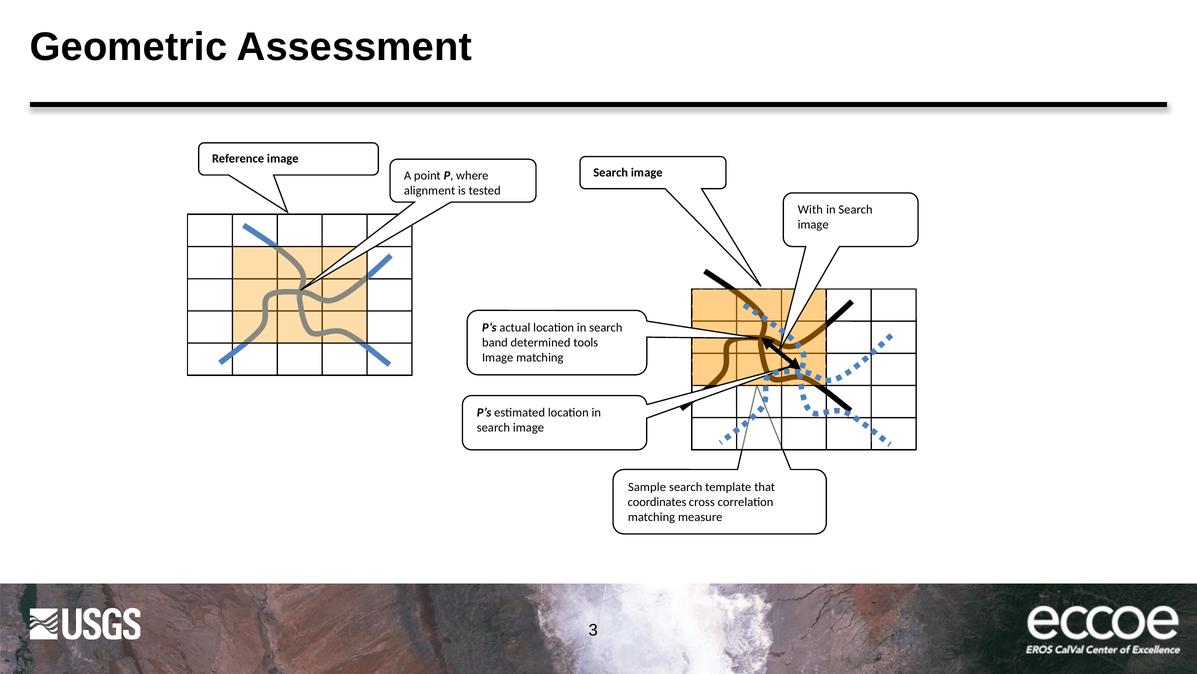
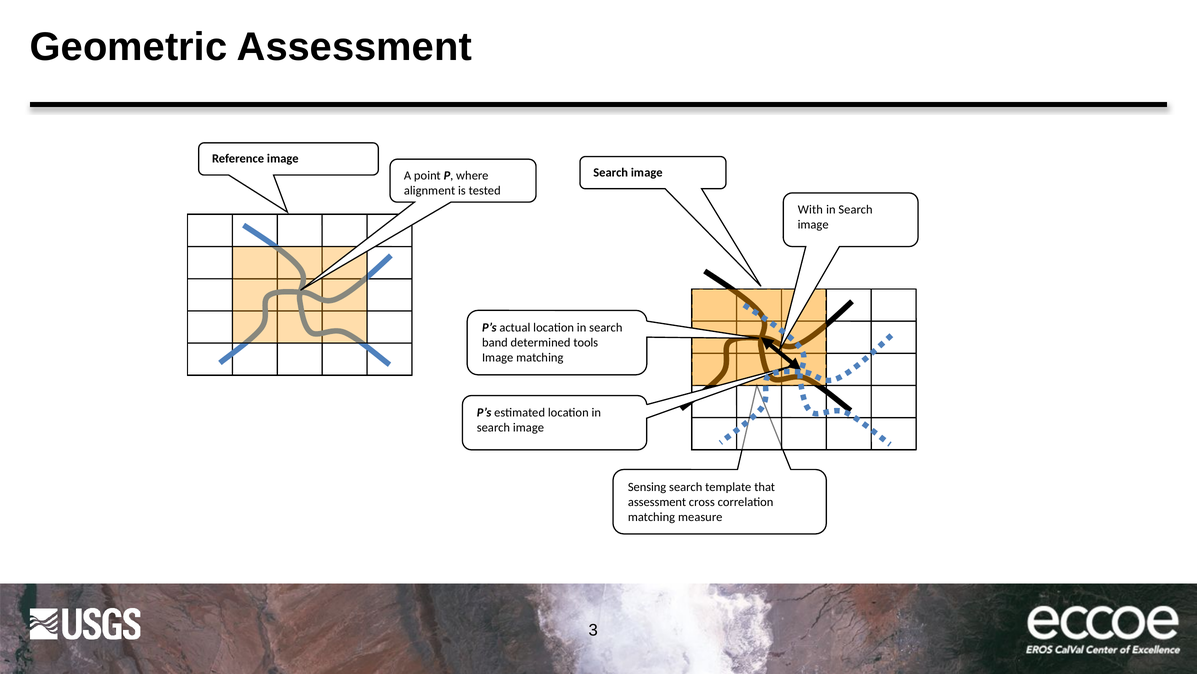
Sample: Sample -> Sensing
coordinates at (657, 501): coordinates -> assessment
